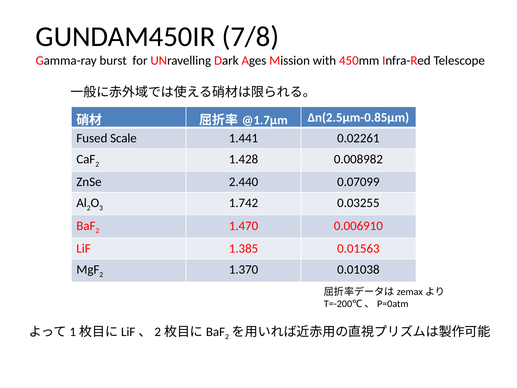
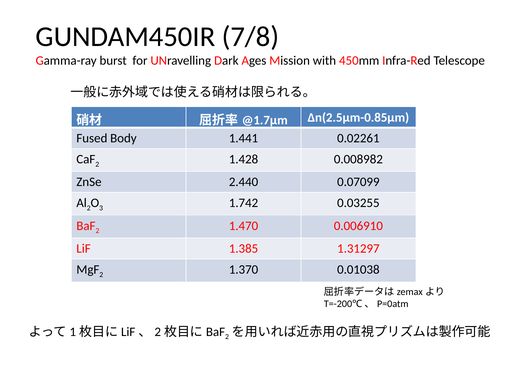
Scale: Scale -> Body
0.01563: 0.01563 -> 1.31297
